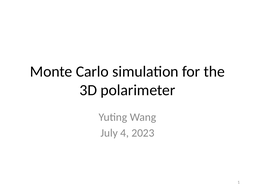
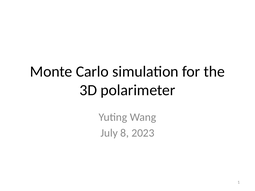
4: 4 -> 8
